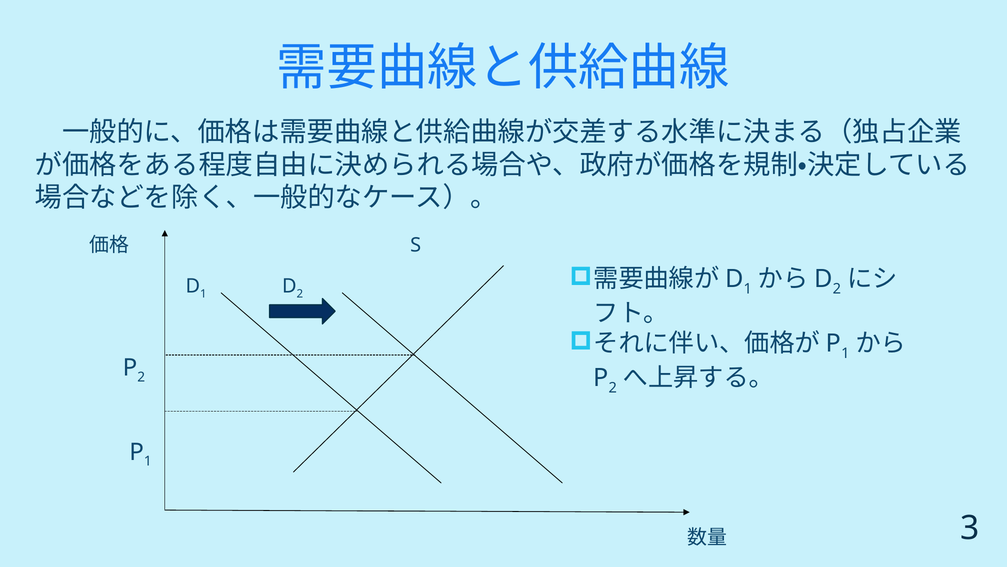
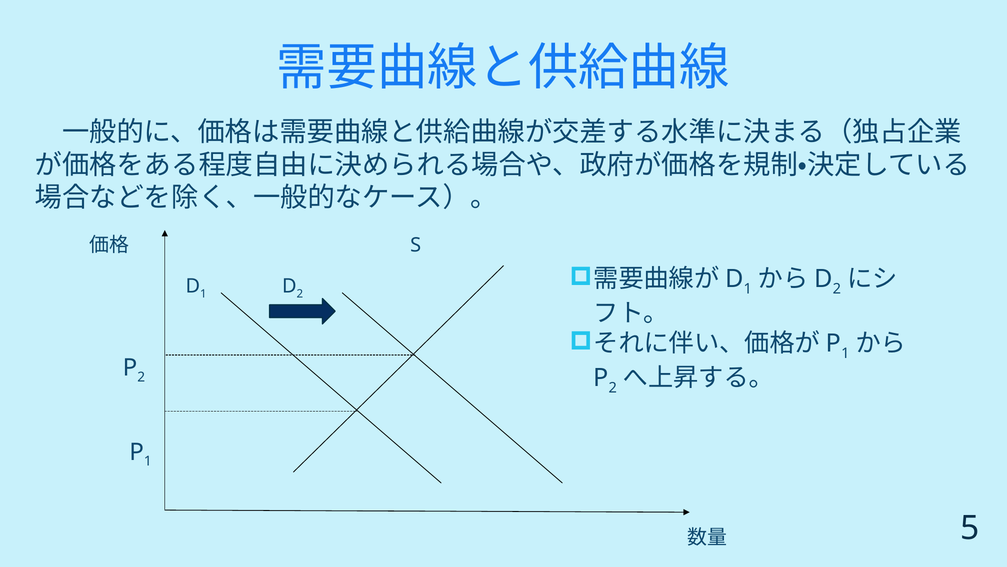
3: 3 -> 5
